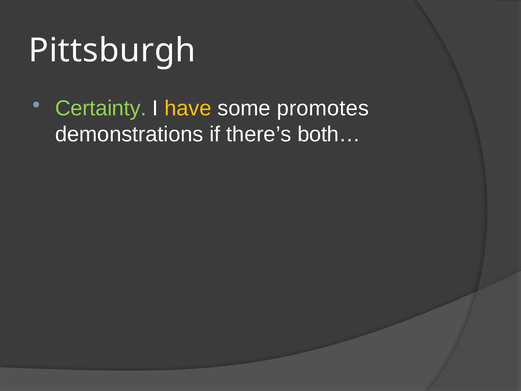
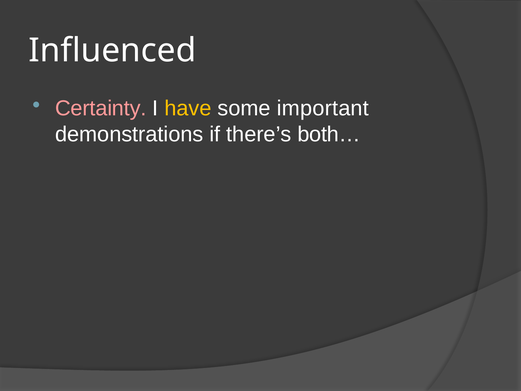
Pittsburgh: Pittsburgh -> Influenced
Certainty colour: light green -> pink
promotes: promotes -> important
